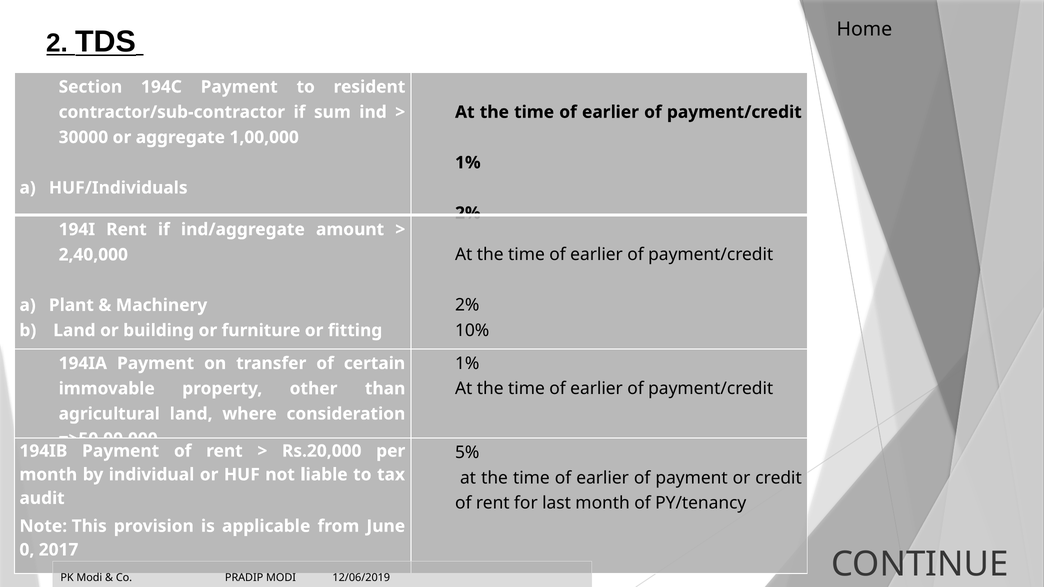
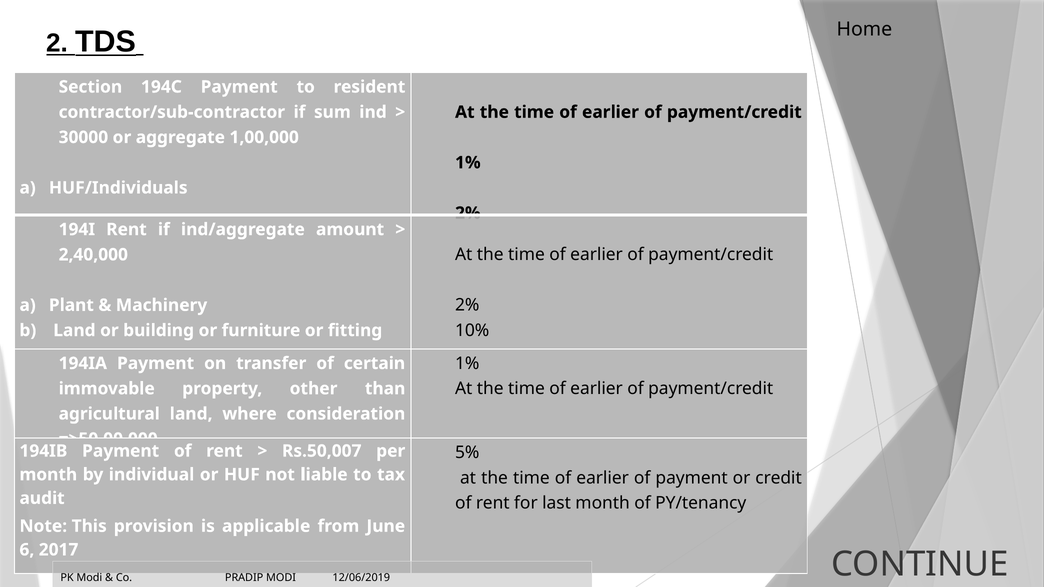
Rs.20,000: Rs.20,000 -> Rs.50,007
0: 0 -> 6
